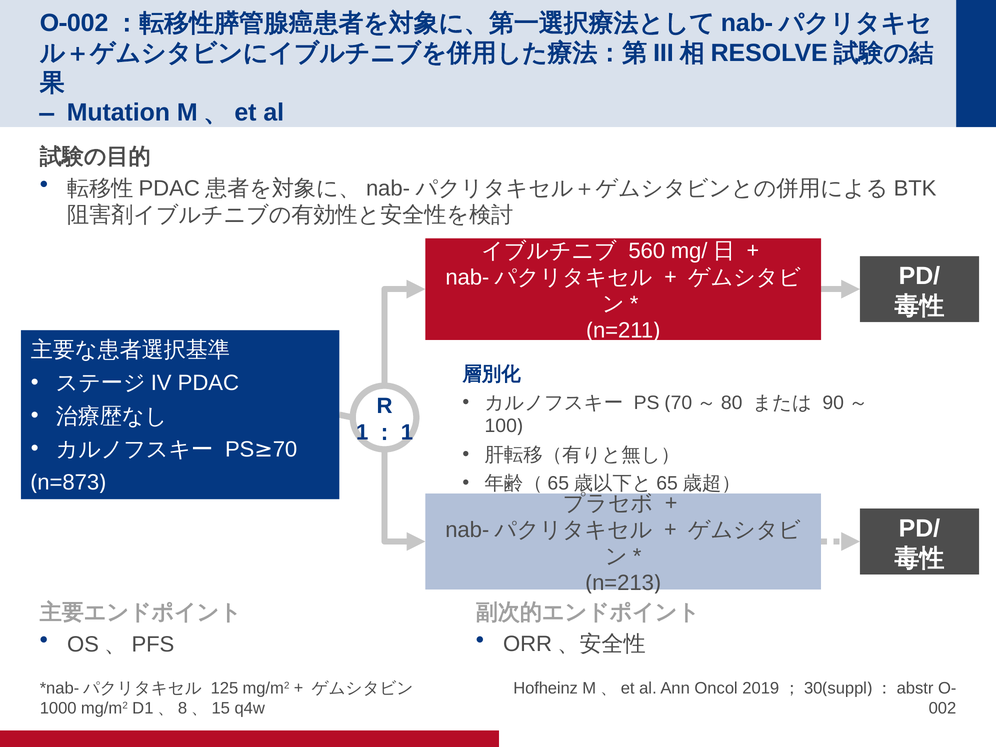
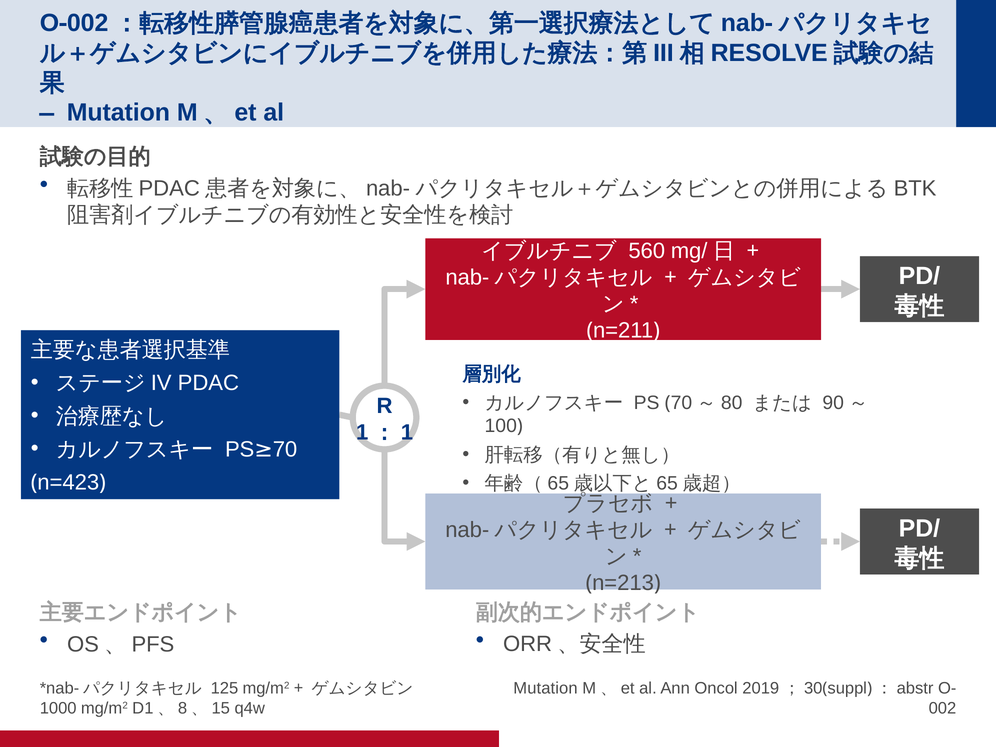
n=873: n=873 -> n=423
Hofheinz at (546, 688): Hofheinz -> Mutation
